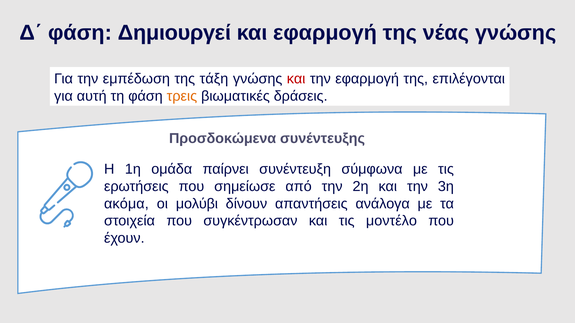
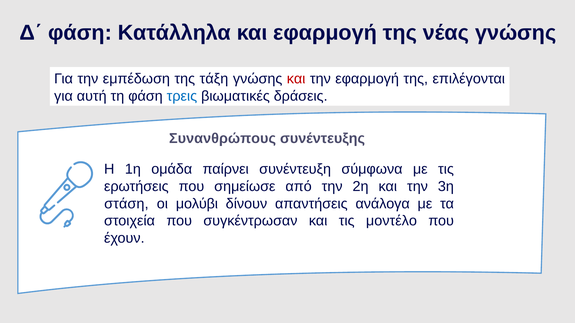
Δημιουργεί: Δημιουργεί -> Κατάλληλα
τρεις colour: orange -> blue
Προσδοκώμενα: Προσδοκώμενα -> Συνανθρώπους
ακόμα: ακόμα -> στάση
